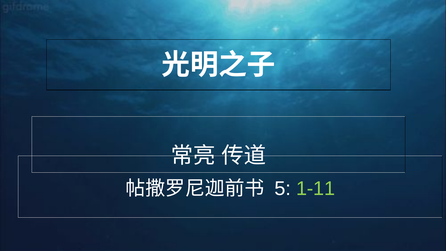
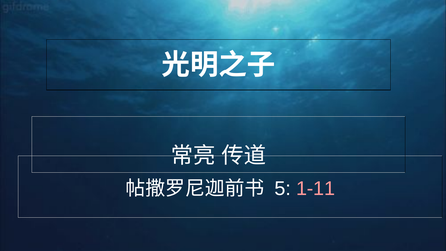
1-11 colour: light green -> pink
